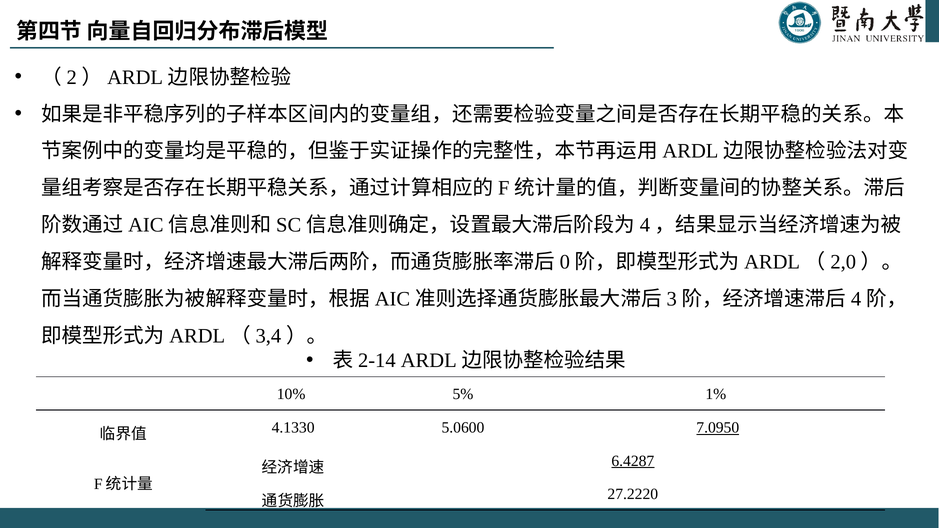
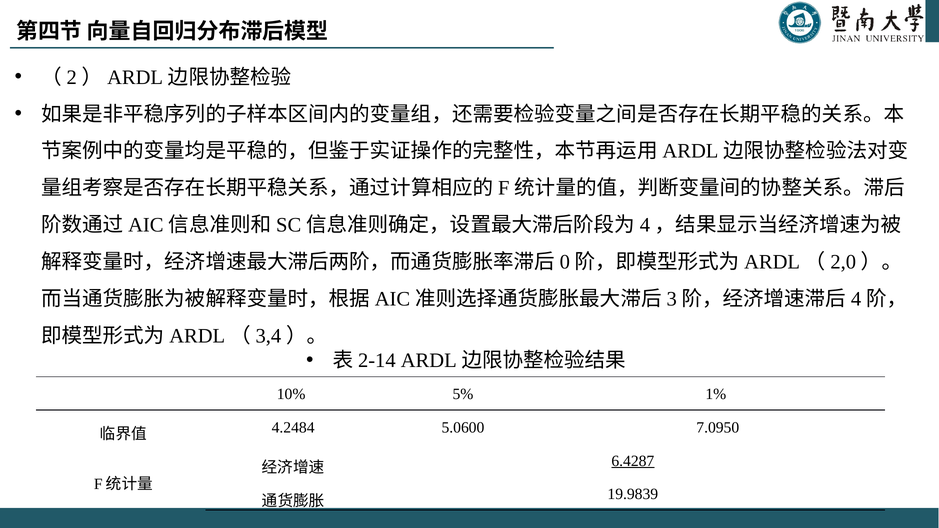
4.1330: 4.1330 -> 4.2484
7.0950 underline: present -> none
27.2220: 27.2220 -> 19.9839
